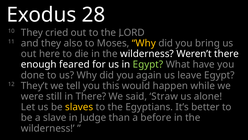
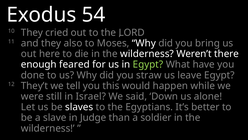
28: 28 -> 54
Why at (144, 43) colour: yellow -> white
again: again -> straw
in There: There -> Israel
Straw: Straw -> Down
slaves colour: yellow -> white
before: before -> soldier
